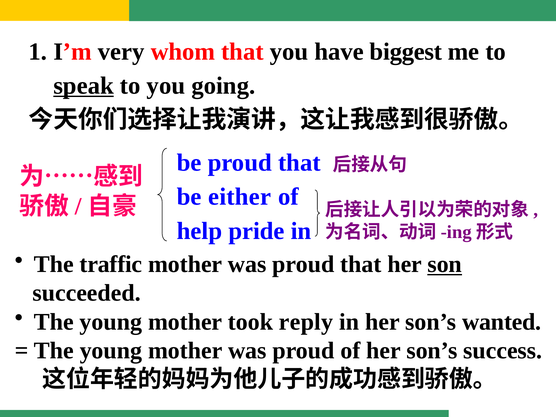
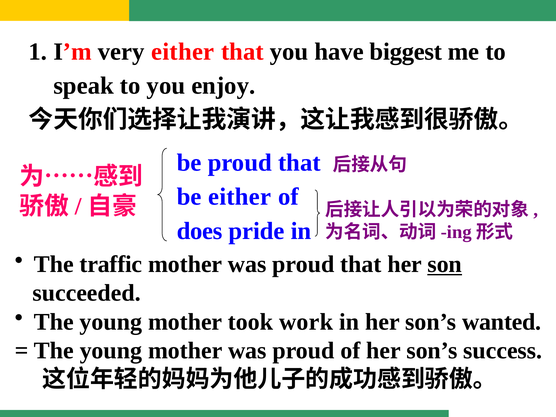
very whom: whom -> either
speak underline: present -> none
going: going -> enjoy
help: help -> does
reply: reply -> work
